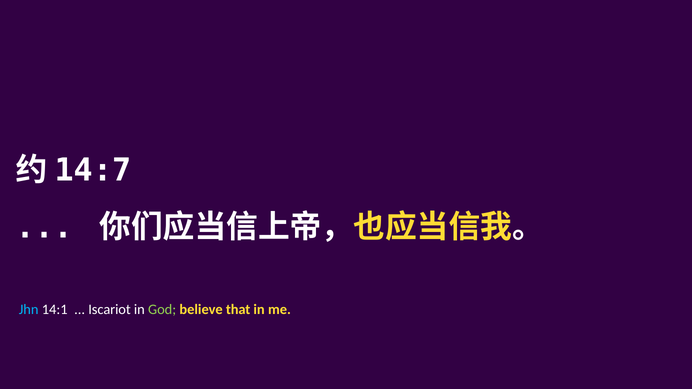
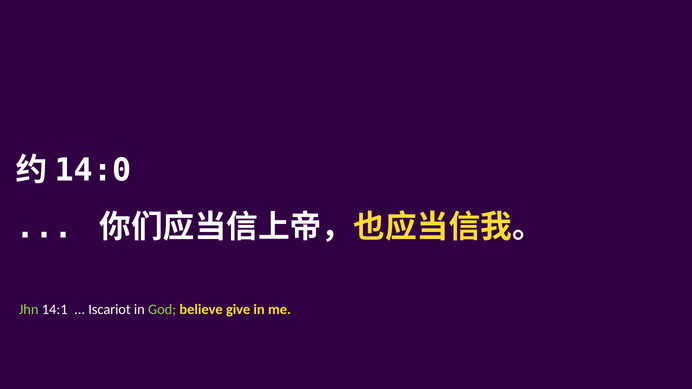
14:7: 14:7 -> 14:0
Jhn colour: light blue -> light green
that: that -> give
